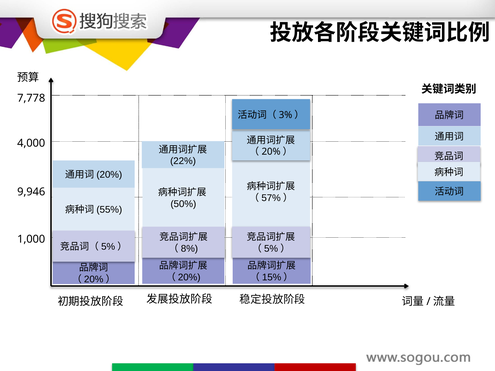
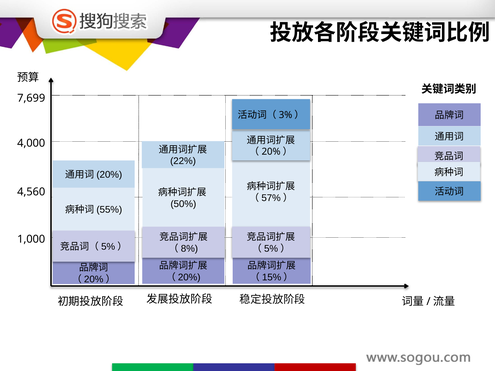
7,778: 7,778 -> 7,699
9,946: 9,946 -> 4,560
